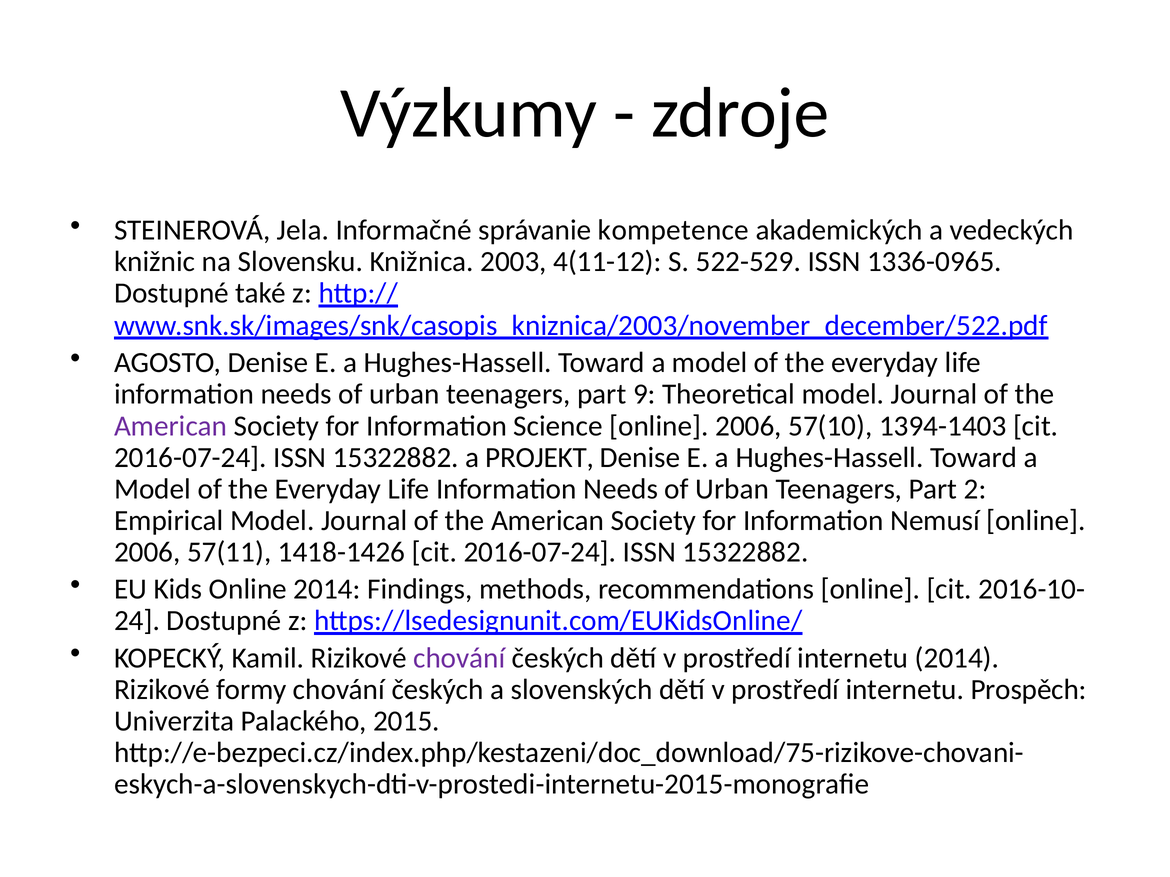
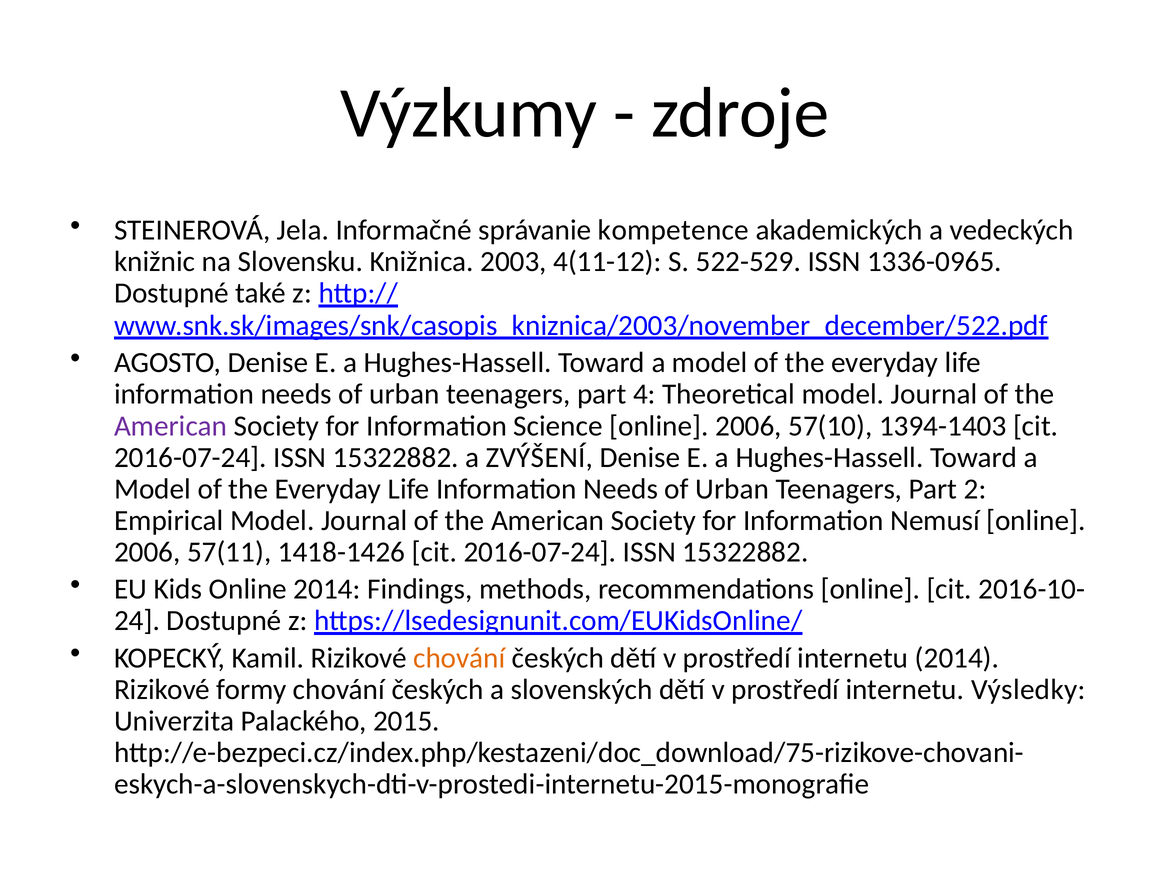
9: 9 -> 4
PROJEKT: PROJEKT -> ZVÝŠENÍ
chování at (459, 658) colour: purple -> orange
Prospěch: Prospěch -> Výsledky
